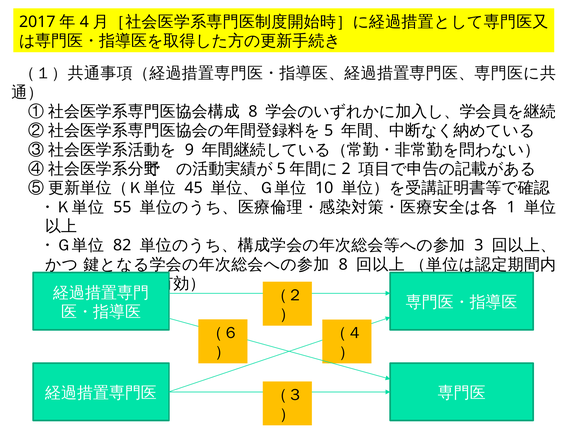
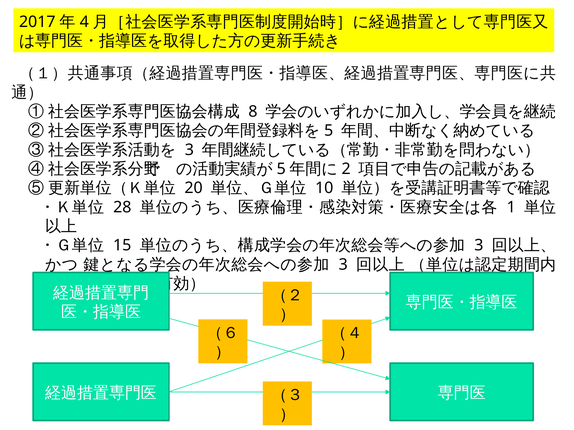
9 at (189, 150): 9 -> 3
45: 45 -> 20
55: 55 -> 28
82: 82 -> 15
8 at (343, 265): 8 -> 3
